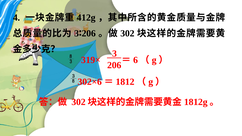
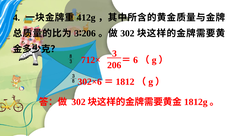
319×: 319× -> 712×
